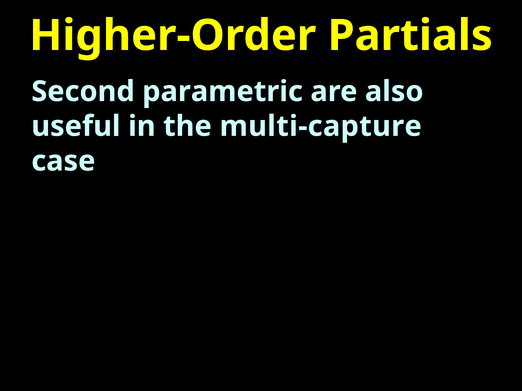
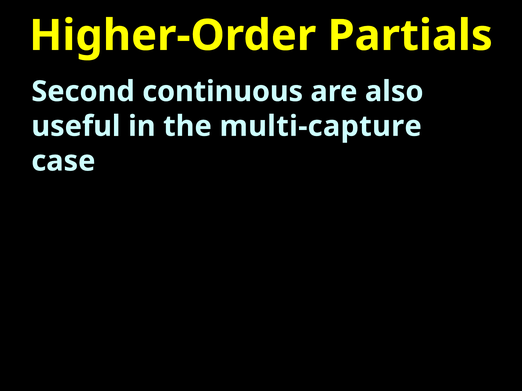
parametric: parametric -> continuous
